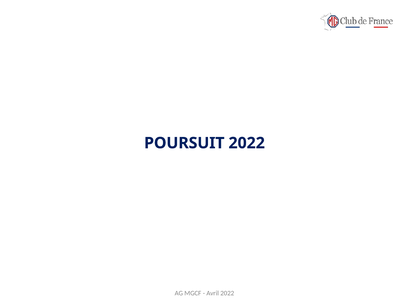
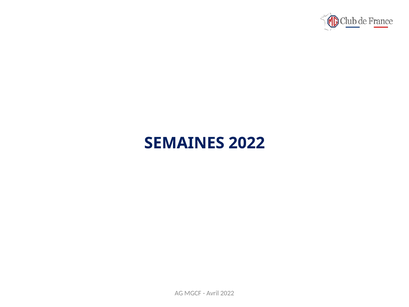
POURSUIT: POURSUIT -> SEMAINES
